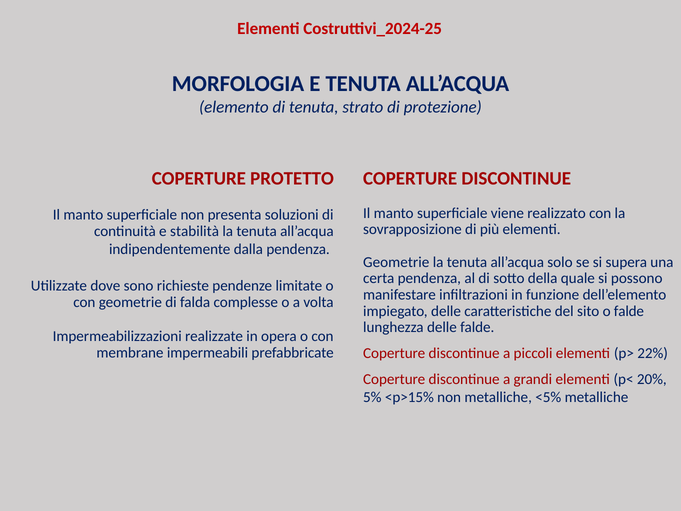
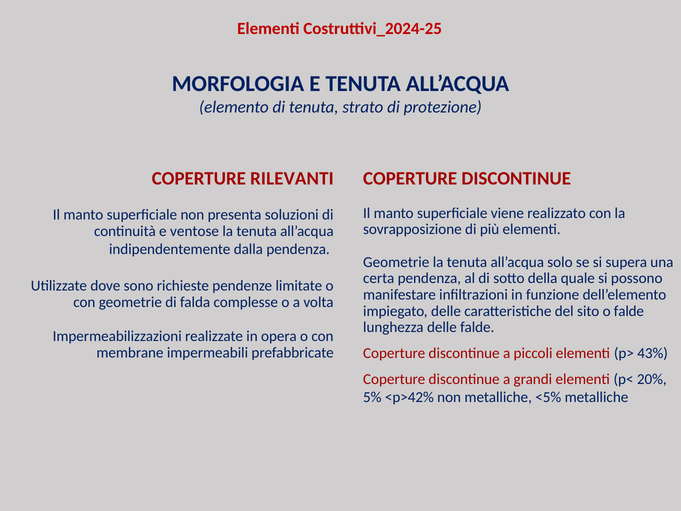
PROTETTO: PROTETTO -> RILEVANTI
stabilità: stabilità -> ventose
22%: 22% -> 43%
<p>15%: <p>15% -> <p>42%
